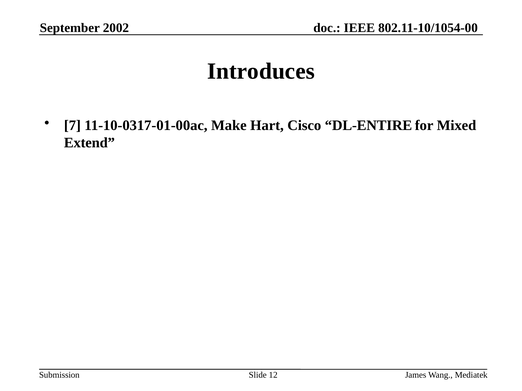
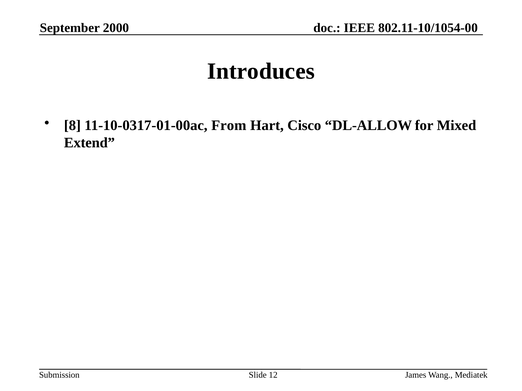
2002: 2002 -> 2000
7: 7 -> 8
Make: Make -> From
DL-ENTIRE: DL-ENTIRE -> DL-ALLOW
